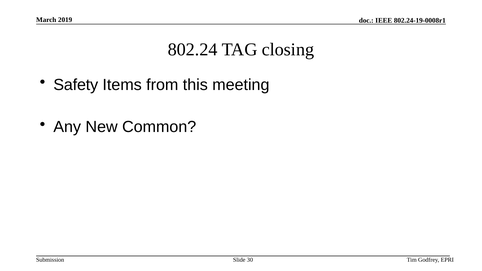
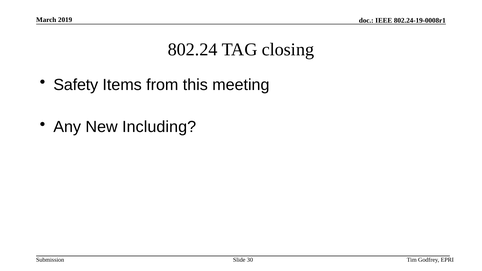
Common: Common -> Including
